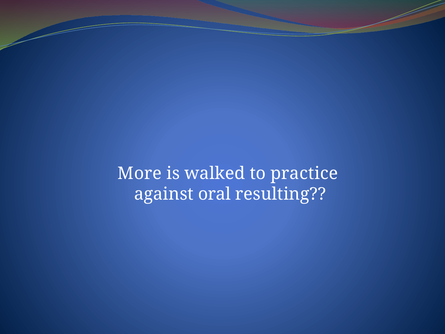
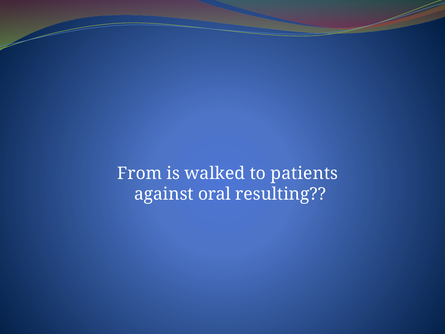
More: More -> From
practice: practice -> patients
